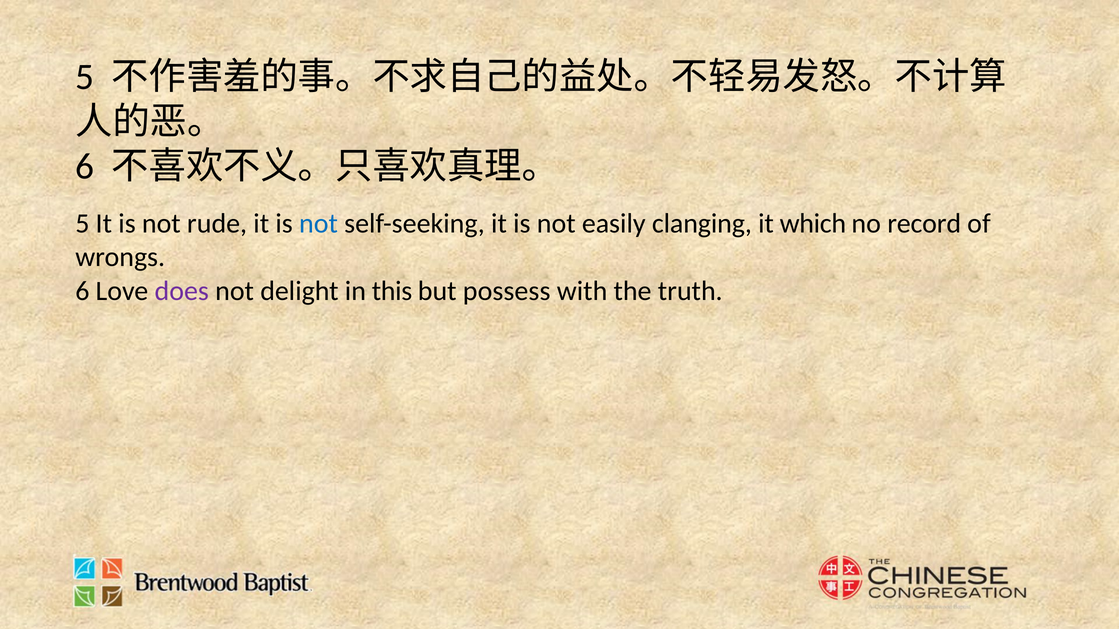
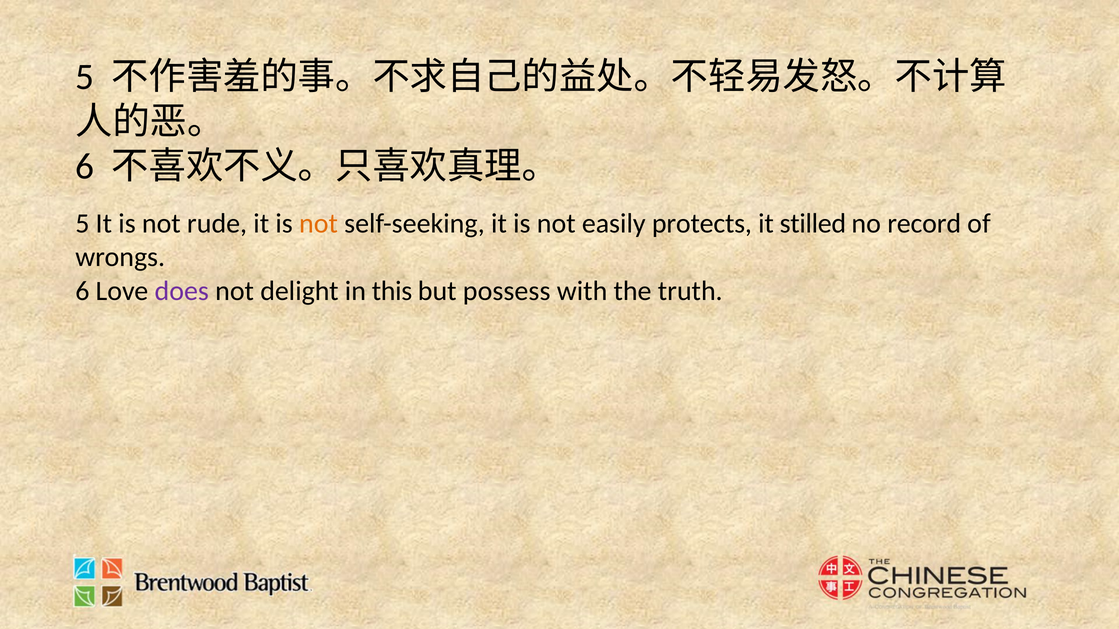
not at (319, 224) colour: blue -> orange
clanging: clanging -> protects
which: which -> stilled
